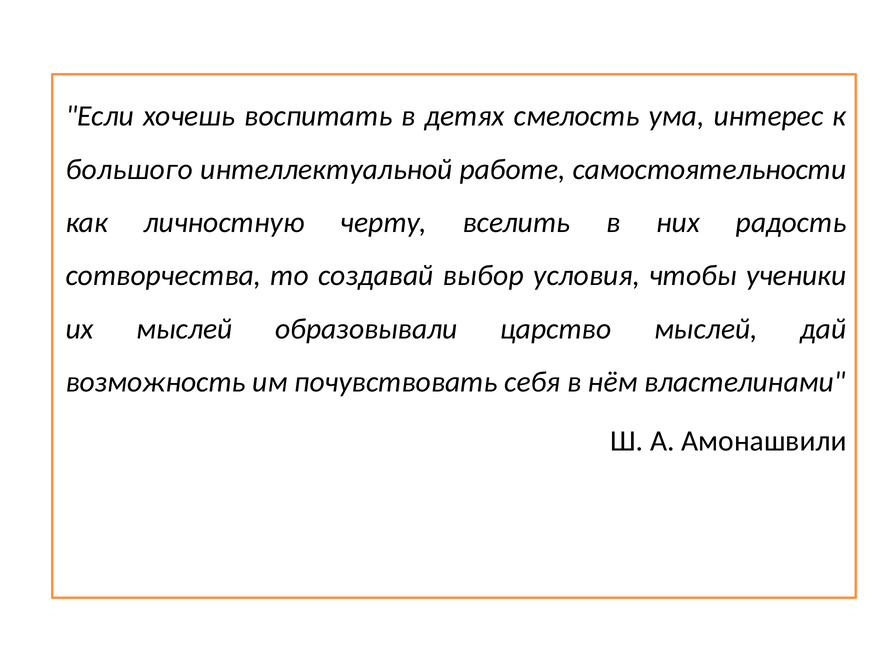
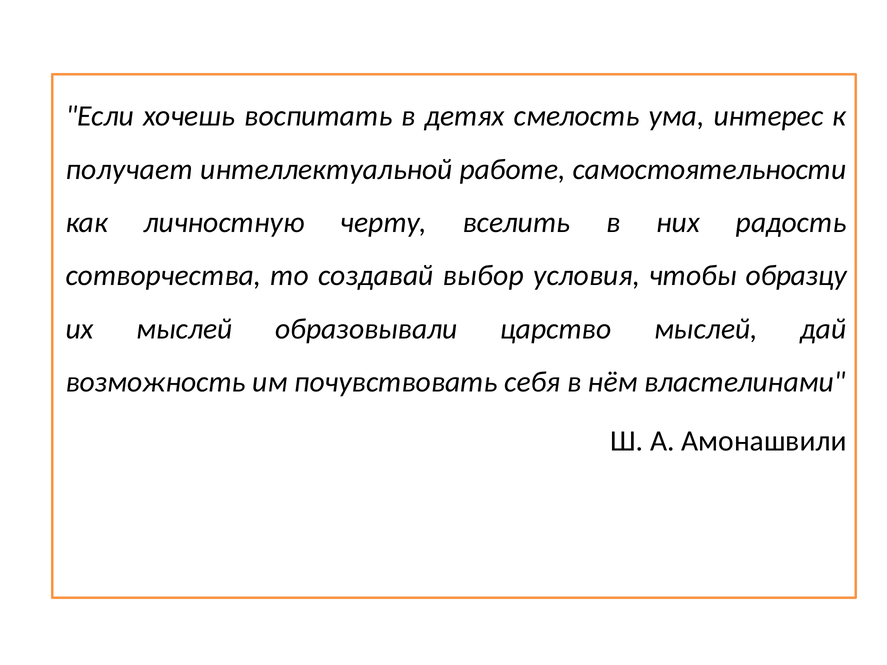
большого: большого -> получает
ученики: ученики -> образцу
